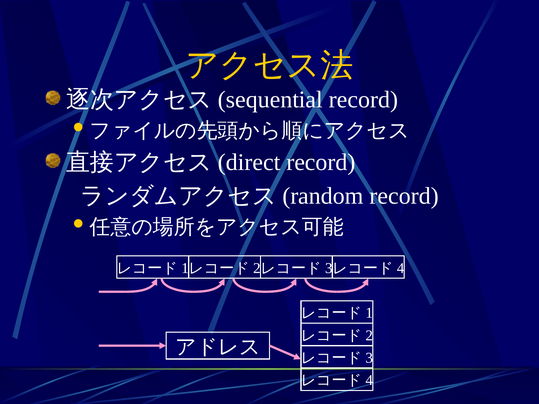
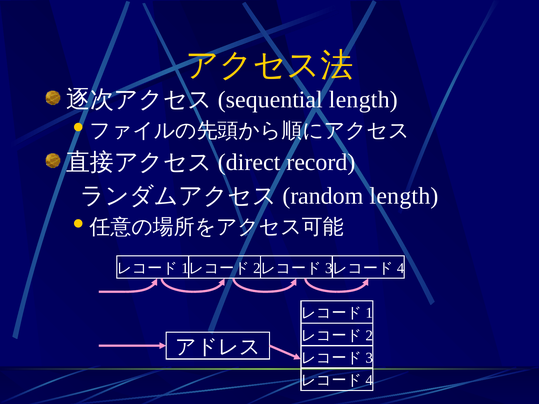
record at (364, 100): record -> length
record at (404, 196): record -> length
